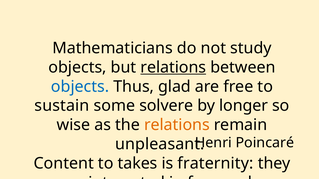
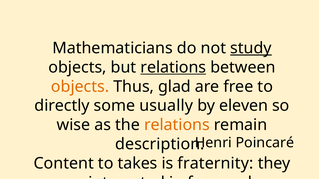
study underline: none -> present
objects at (80, 87) colour: blue -> orange
sustain: sustain -> directly
solvere: solvere -> usually
longer: longer -> eleven
unpleasant: unpleasant -> description
